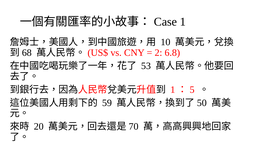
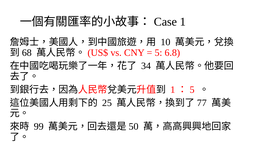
2 at (158, 53): 2 -> 5
53: 53 -> 34
59: 59 -> 25
50: 50 -> 77
20: 20 -> 99
70: 70 -> 50
